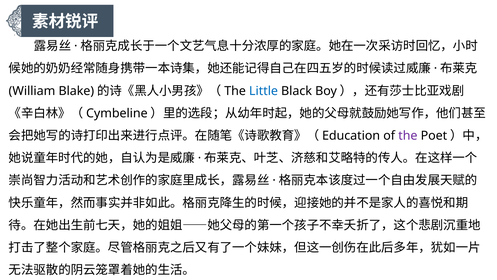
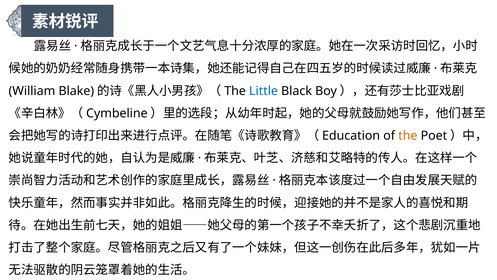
the at (408, 135) colour: purple -> orange
